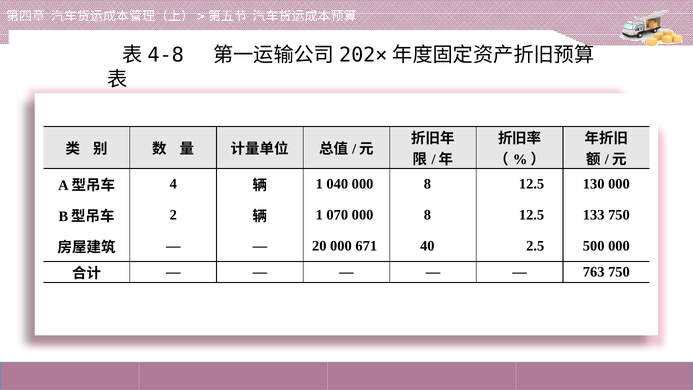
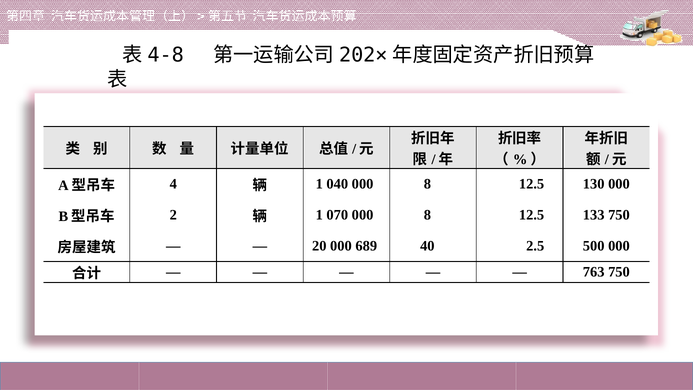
671: 671 -> 689
